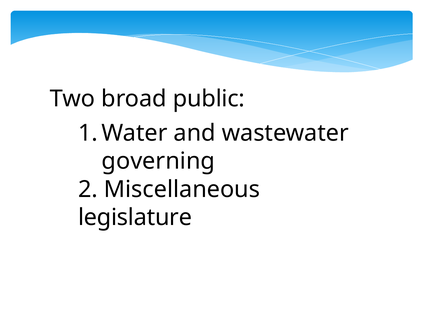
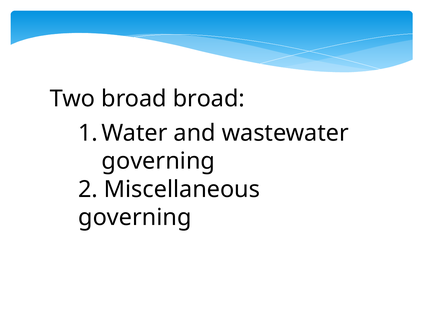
broad public: public -> broad
legislature at (135, 218): legislature -> governing
